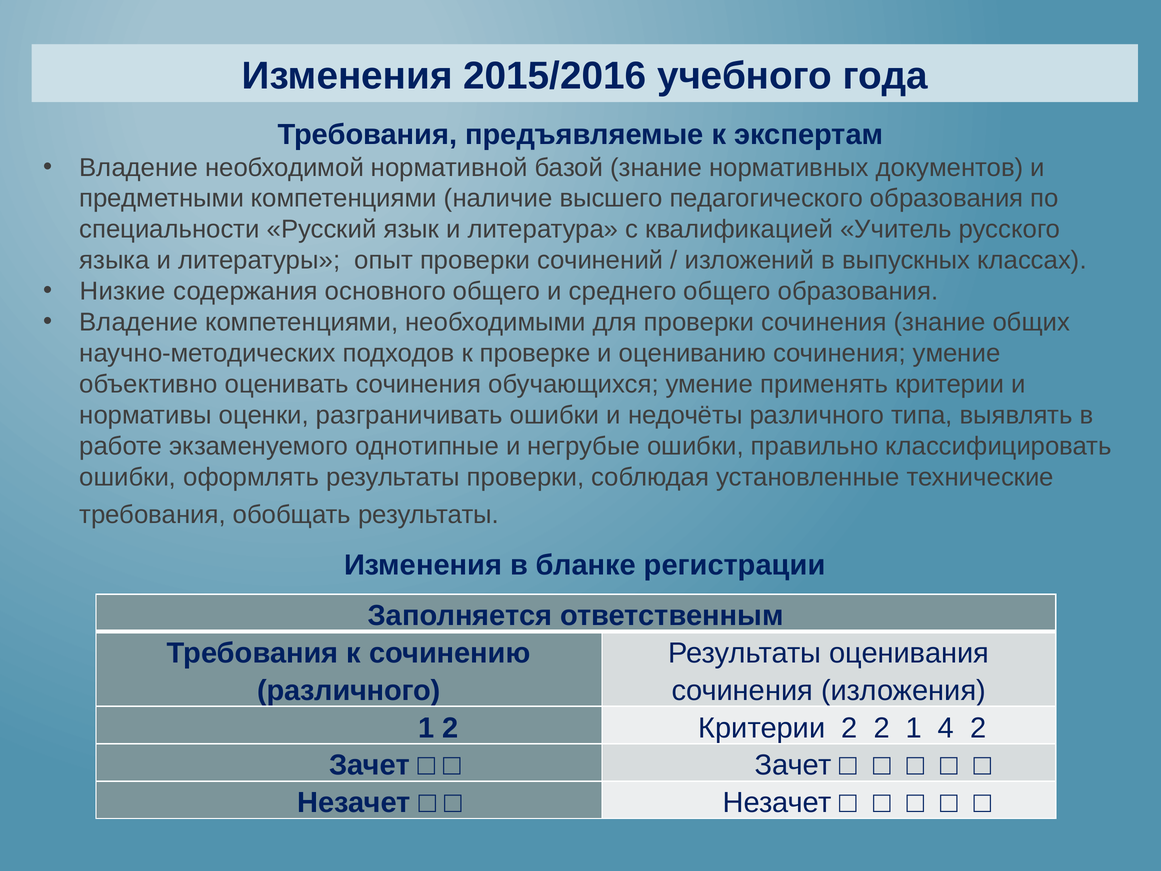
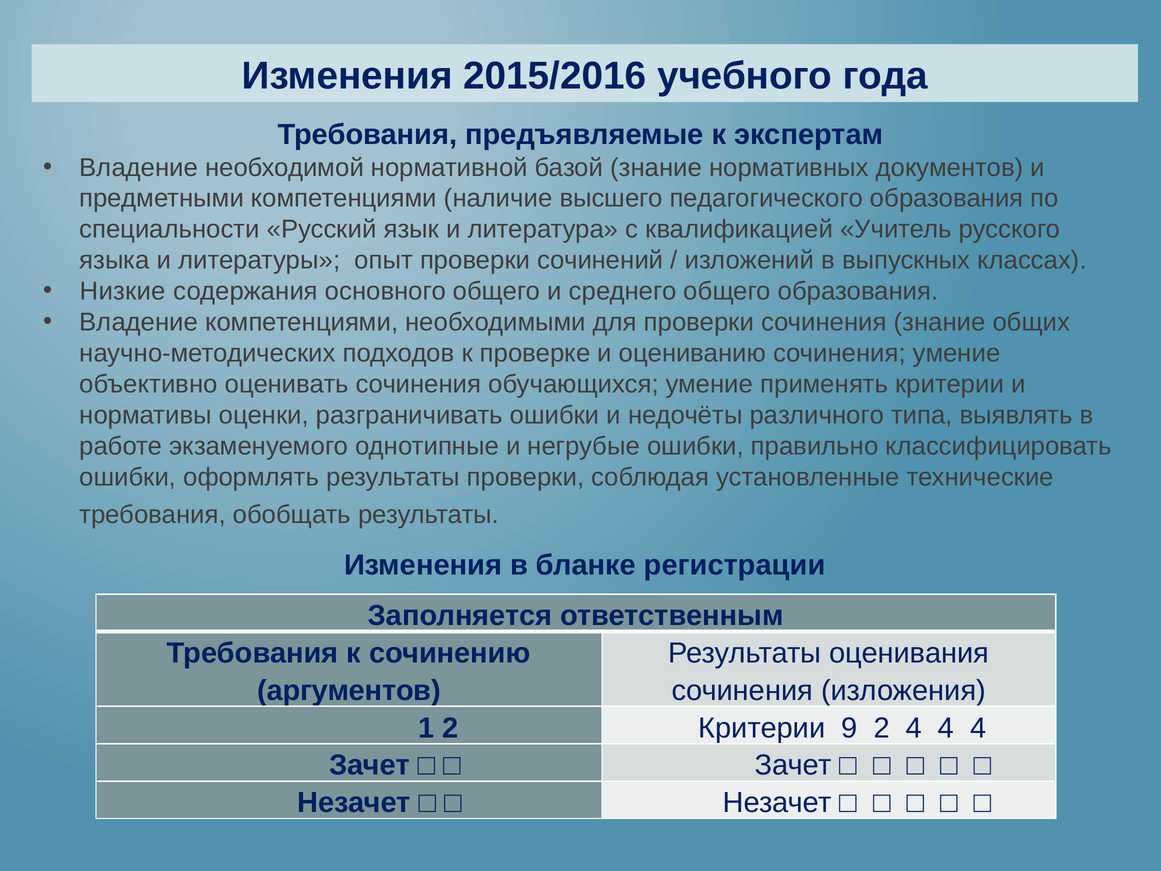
различного at (349, 690): различного -> аргументов
Критерии 2: 2 -> 9
2 1: 1 -> 4
2 at (978, 728): 2 -> 4
